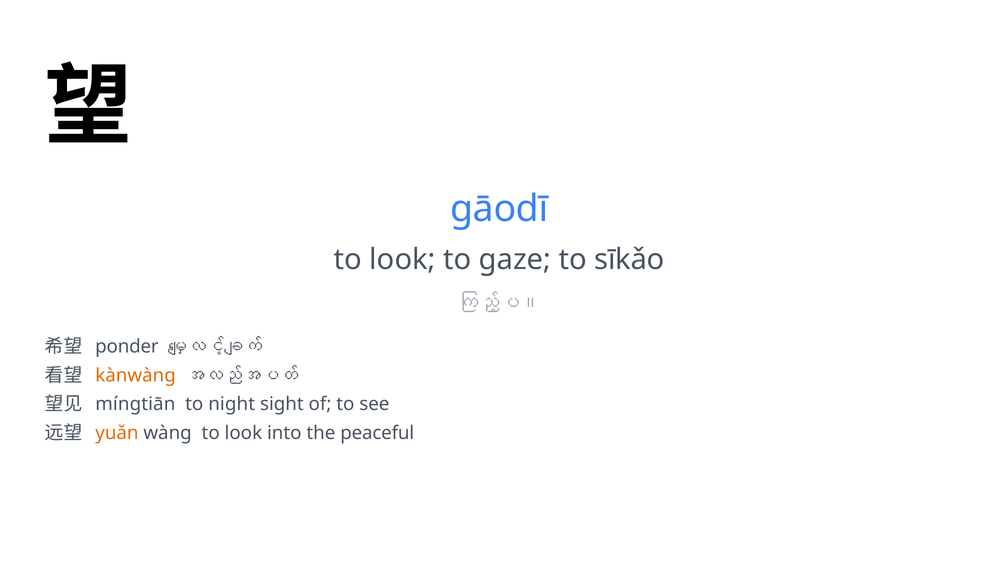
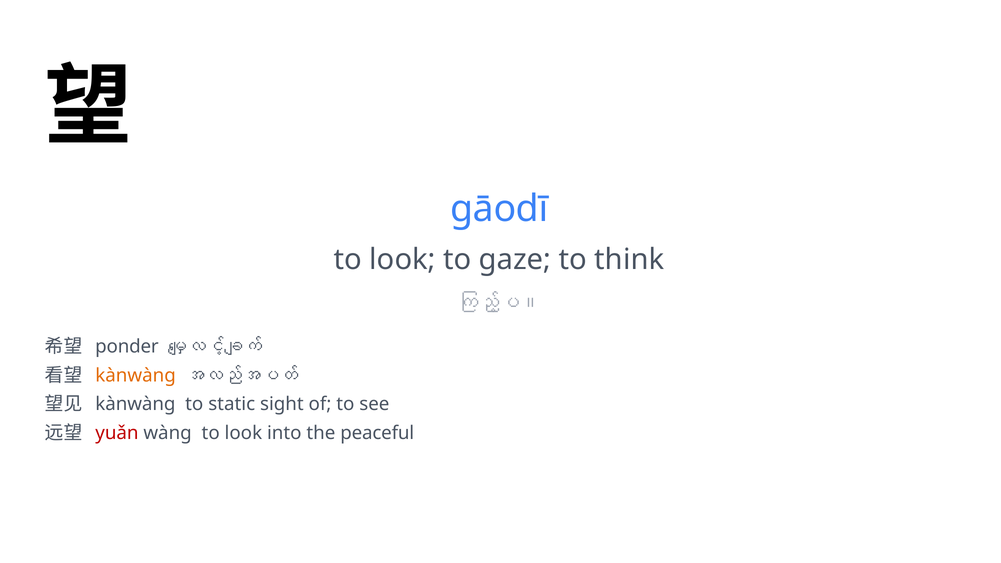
sīkǎo: sīkǎo -> think
míngtiān at (135, 404): míngtiān -> kànwàng
night: night -> static
yuǎn colour: orange -> red
